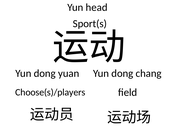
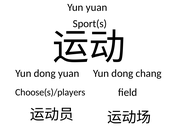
Yun head: head -> yuan
